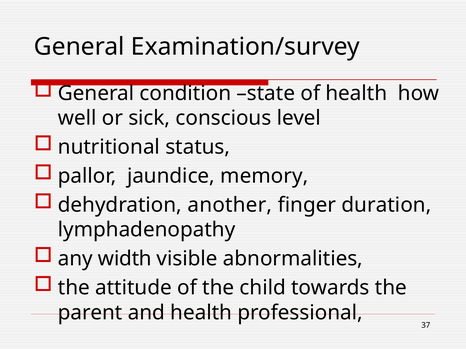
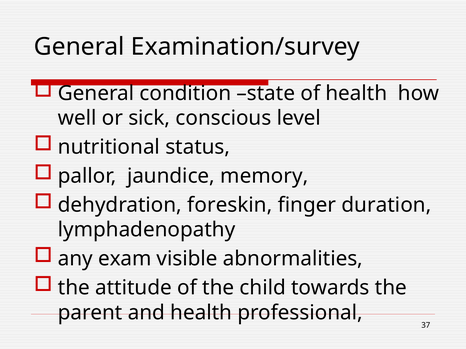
another: another -> foreskin
width: width -> exam
